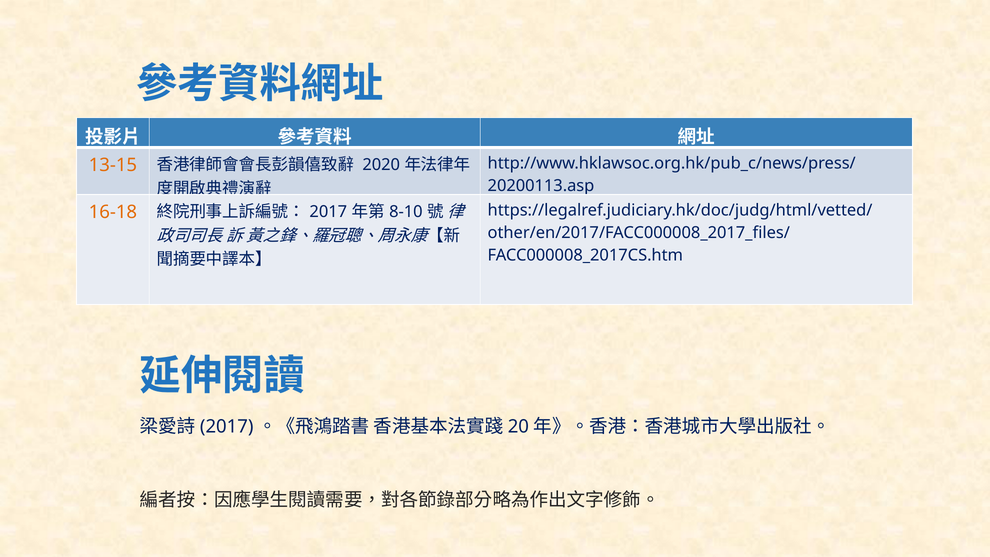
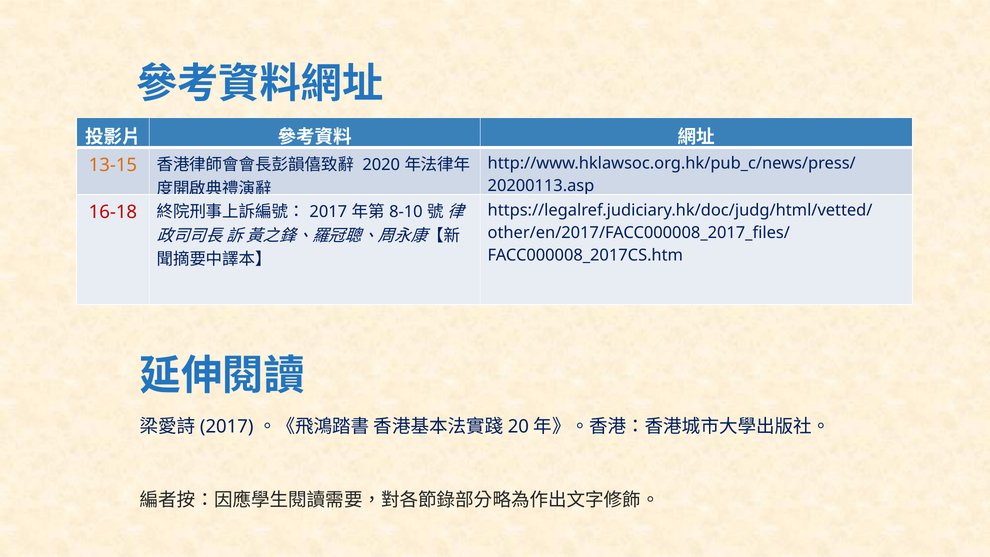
16-18 colour: orange -> red
